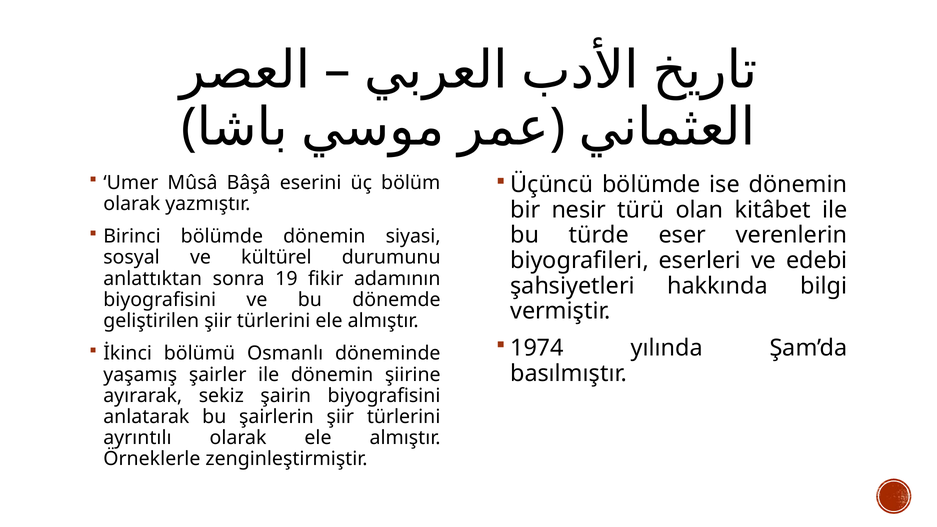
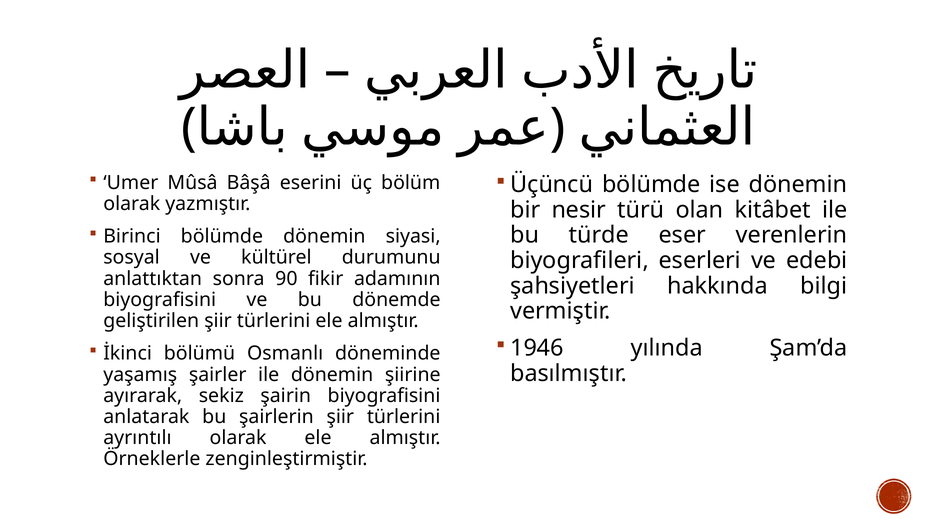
19: 19 -> 90
1974: 1974 -> 1946
